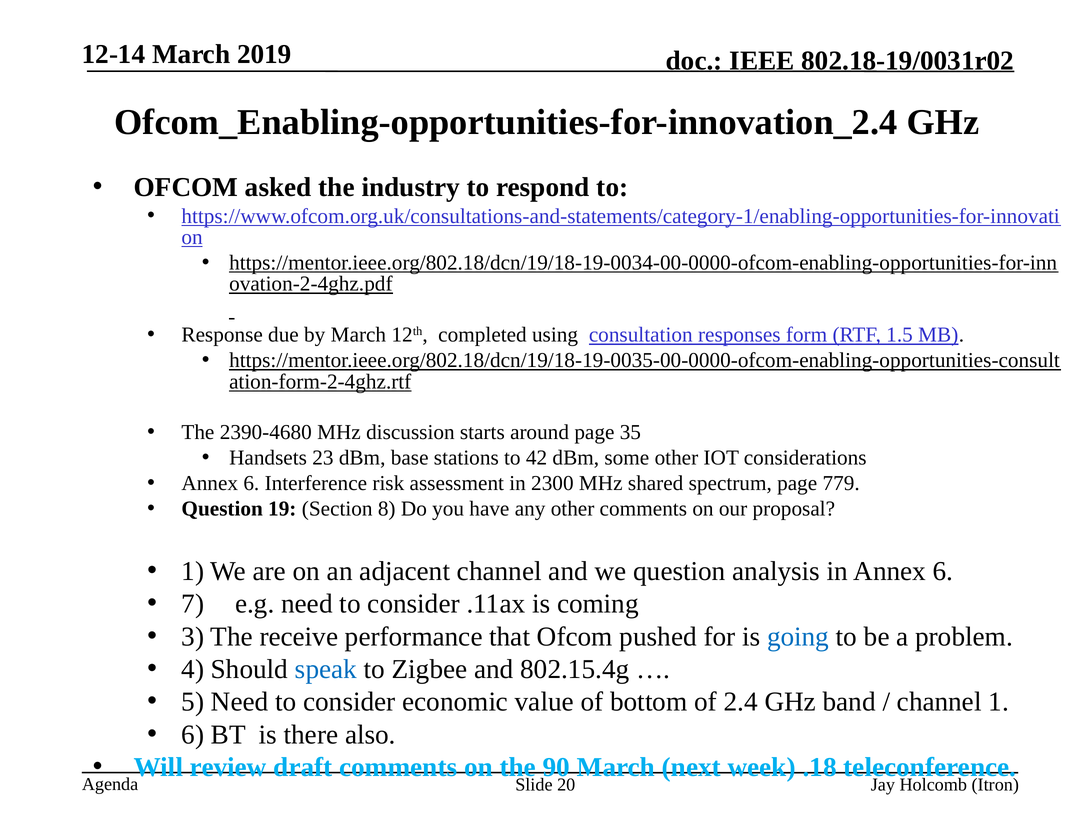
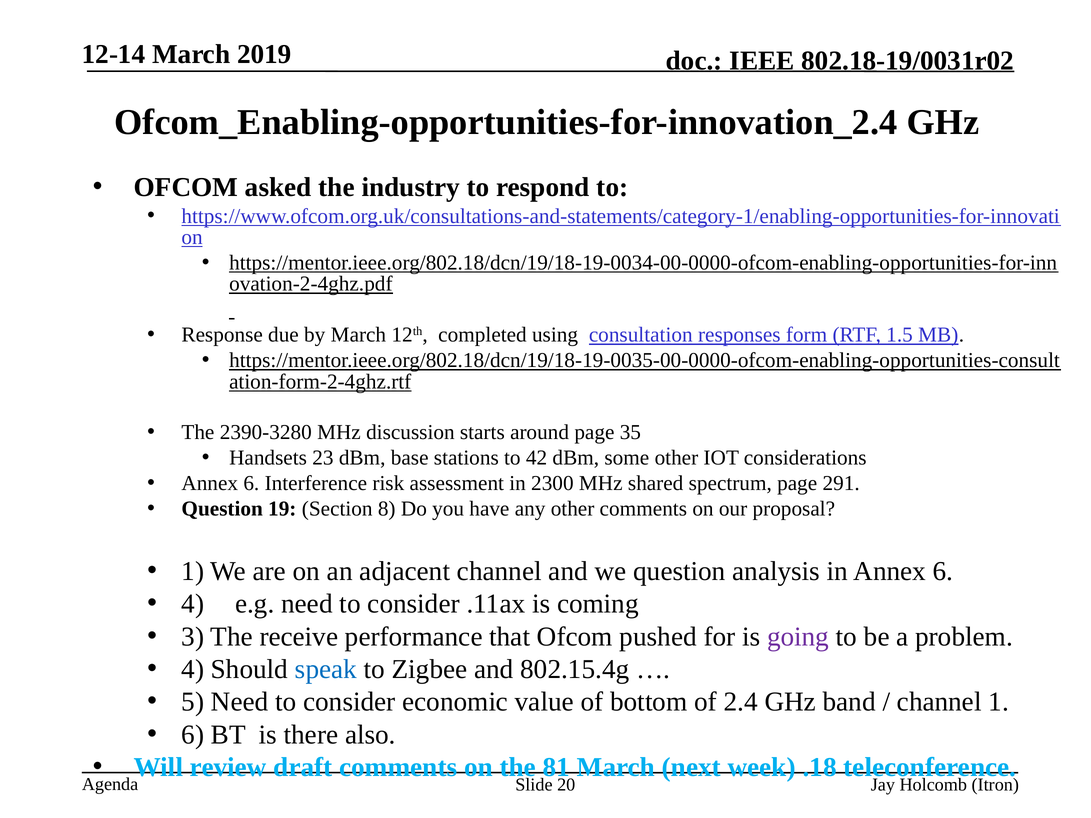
2390-4680: 2390-4680 -> 2390-3280
779: 779 -> 291
7 at (193, 604): 7 -> 4
going colour: blue -> purple
90: 90 -> 81
